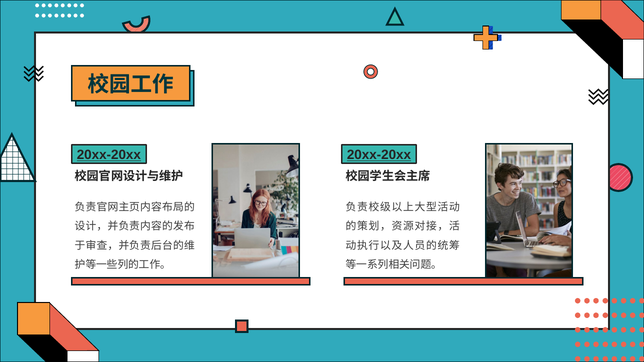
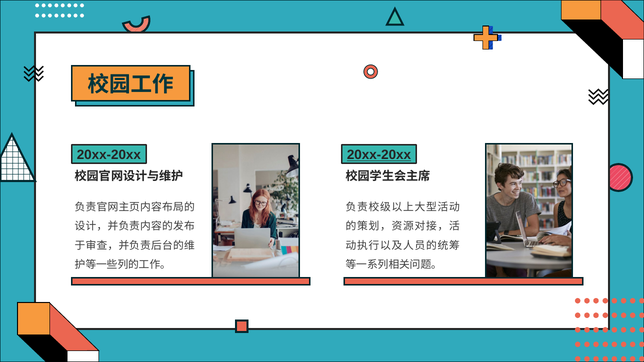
20xx-20xx at (109, 155) underline: present -> none
